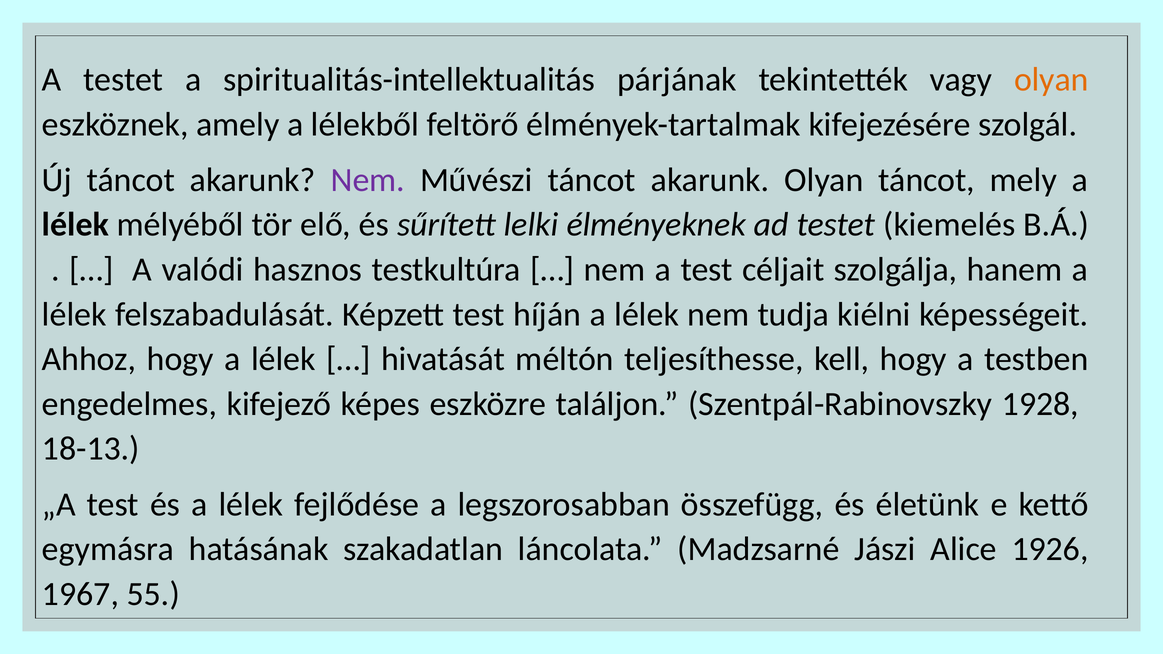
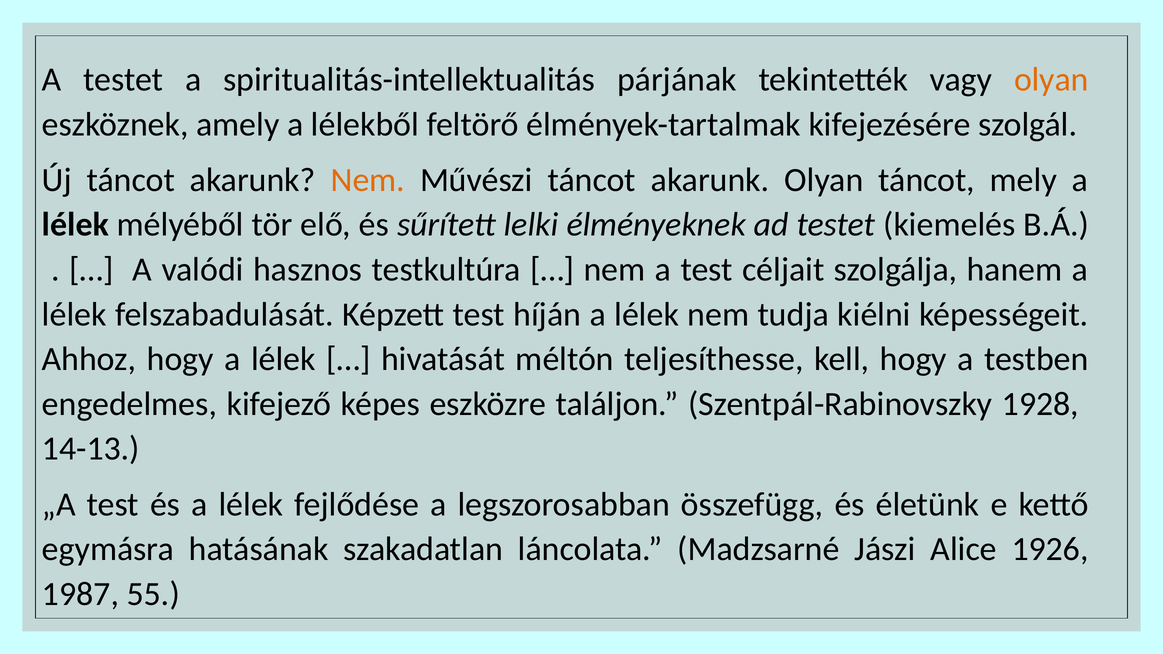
Nem at (368, 180) colour: purple -> orange
18-13: 18-13 -> 14-13
1967: 1967 -> 1987
